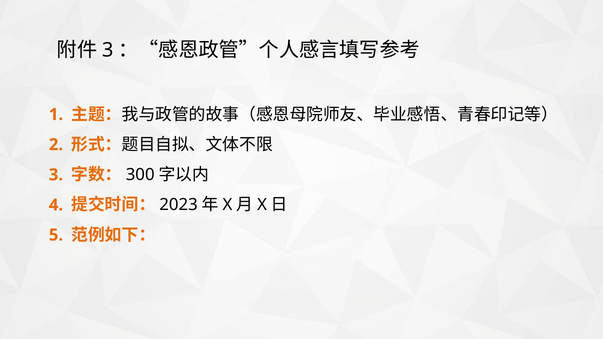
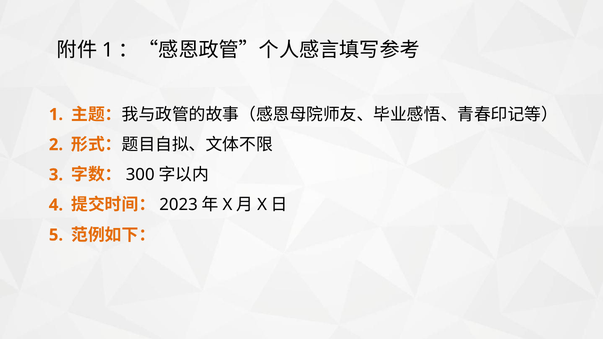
3 at (108, 50): 3 -> 1
